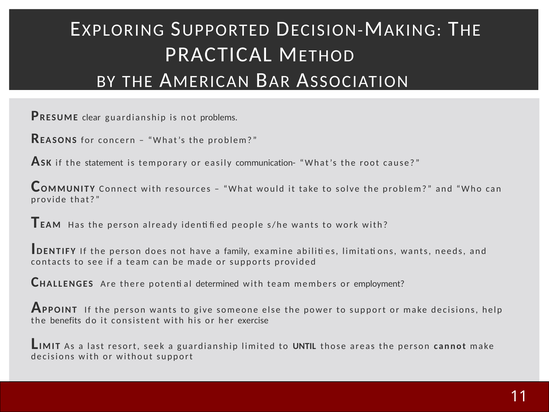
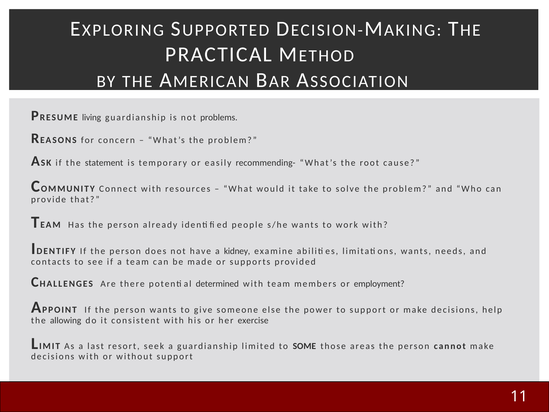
clear: clear -> living
communication-: communication- -> recommending-
family: family -> kidney
benefits: benefits -> allowing
UNTIL: UNTIL -> SOME
